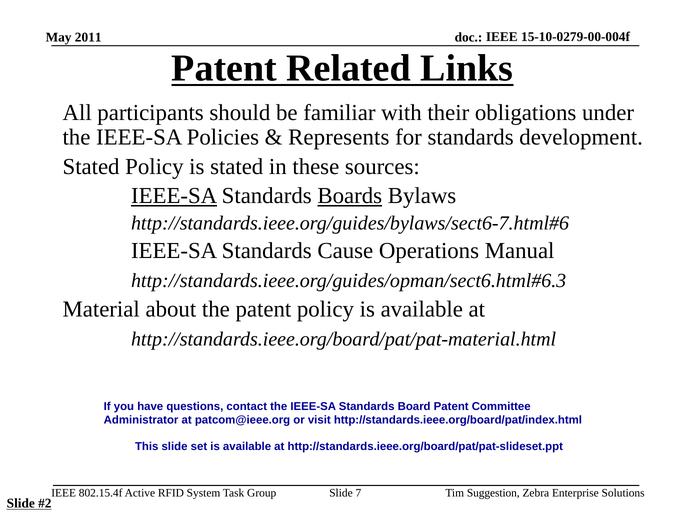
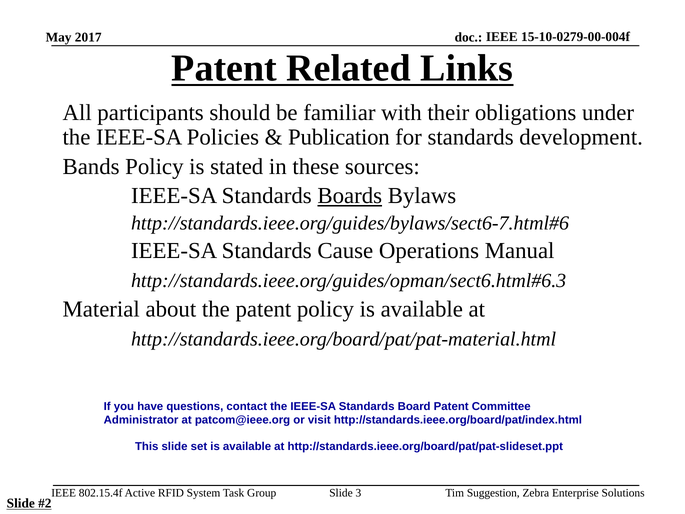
2011: 2011 -> 2017
Represents: Represents -> Publication
Stated at (91, 167): Stated -> Bands
IEEE-SA at (174, 196) underline: present -> none
7: 7 -> 3
